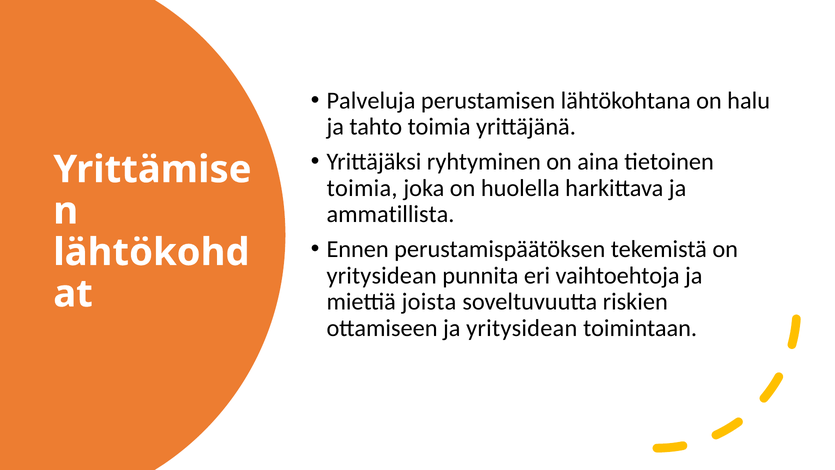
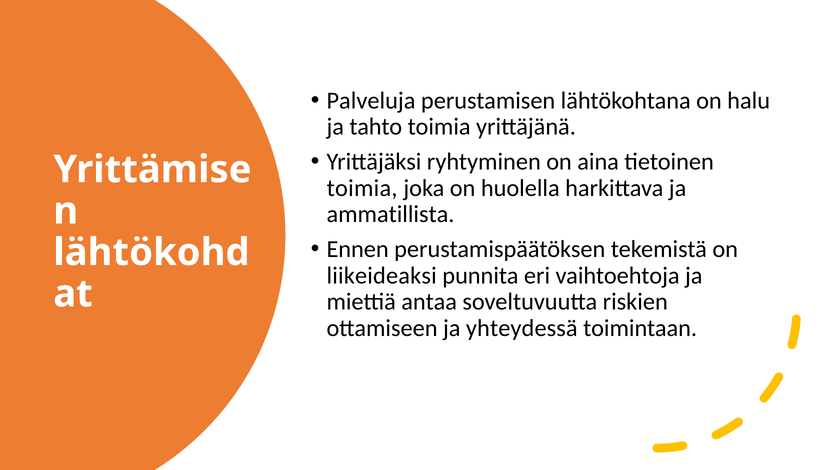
yritysidean at (382, 275): yritysidean -> liikeideaksi
joista: joista -> antaa
ja yritysidean: yritysidean -> yhteydessä
